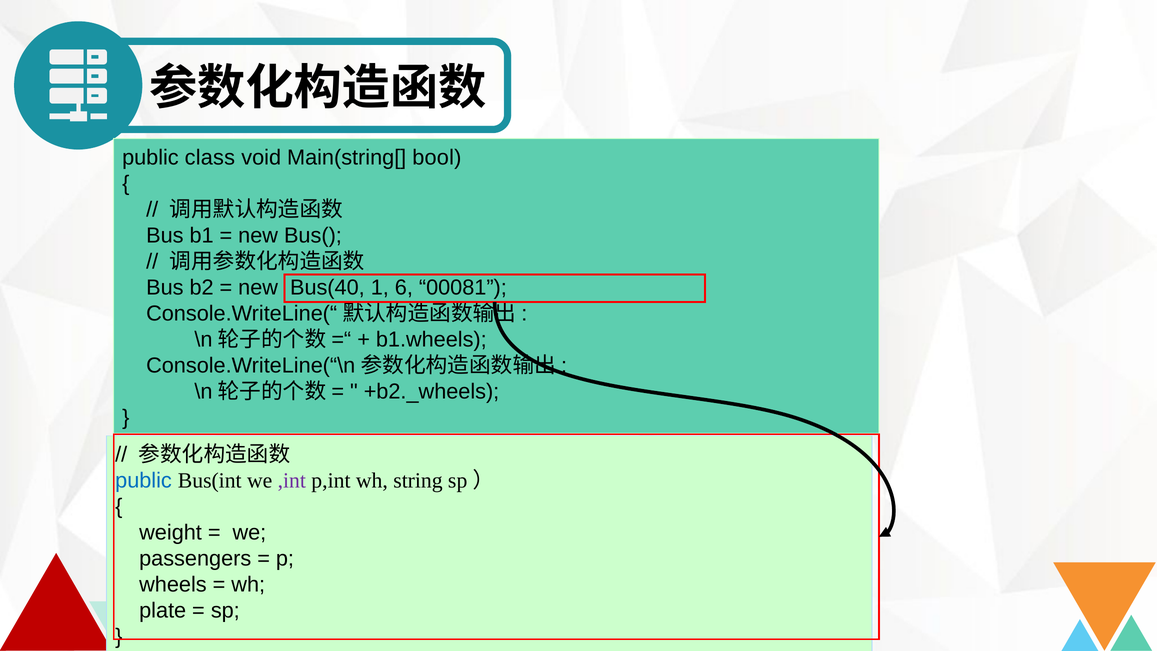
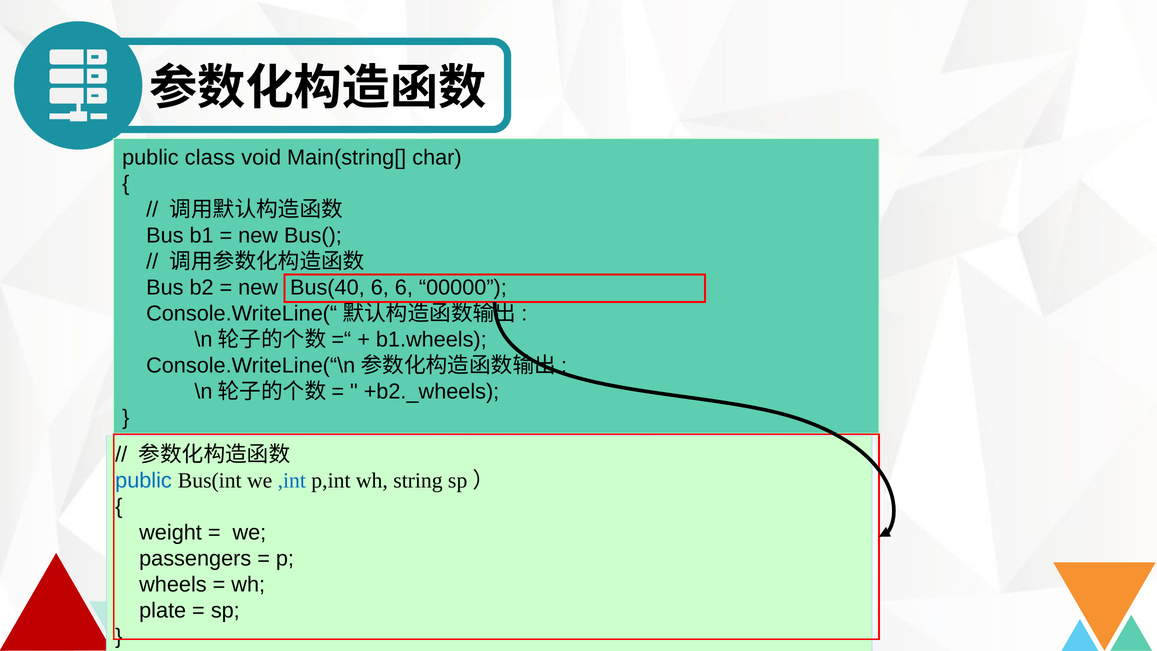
bool: bool -> char
Bus(40 1: 1 -> 6
00081: 00081 -> 00000
,int colour: purple -> blue
